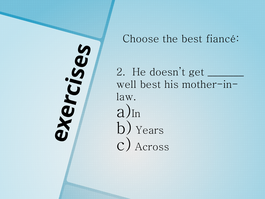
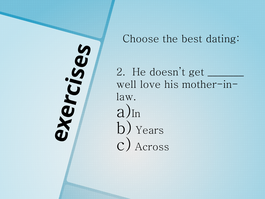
fiancé: fiancé -> dating
well best: best -> love
